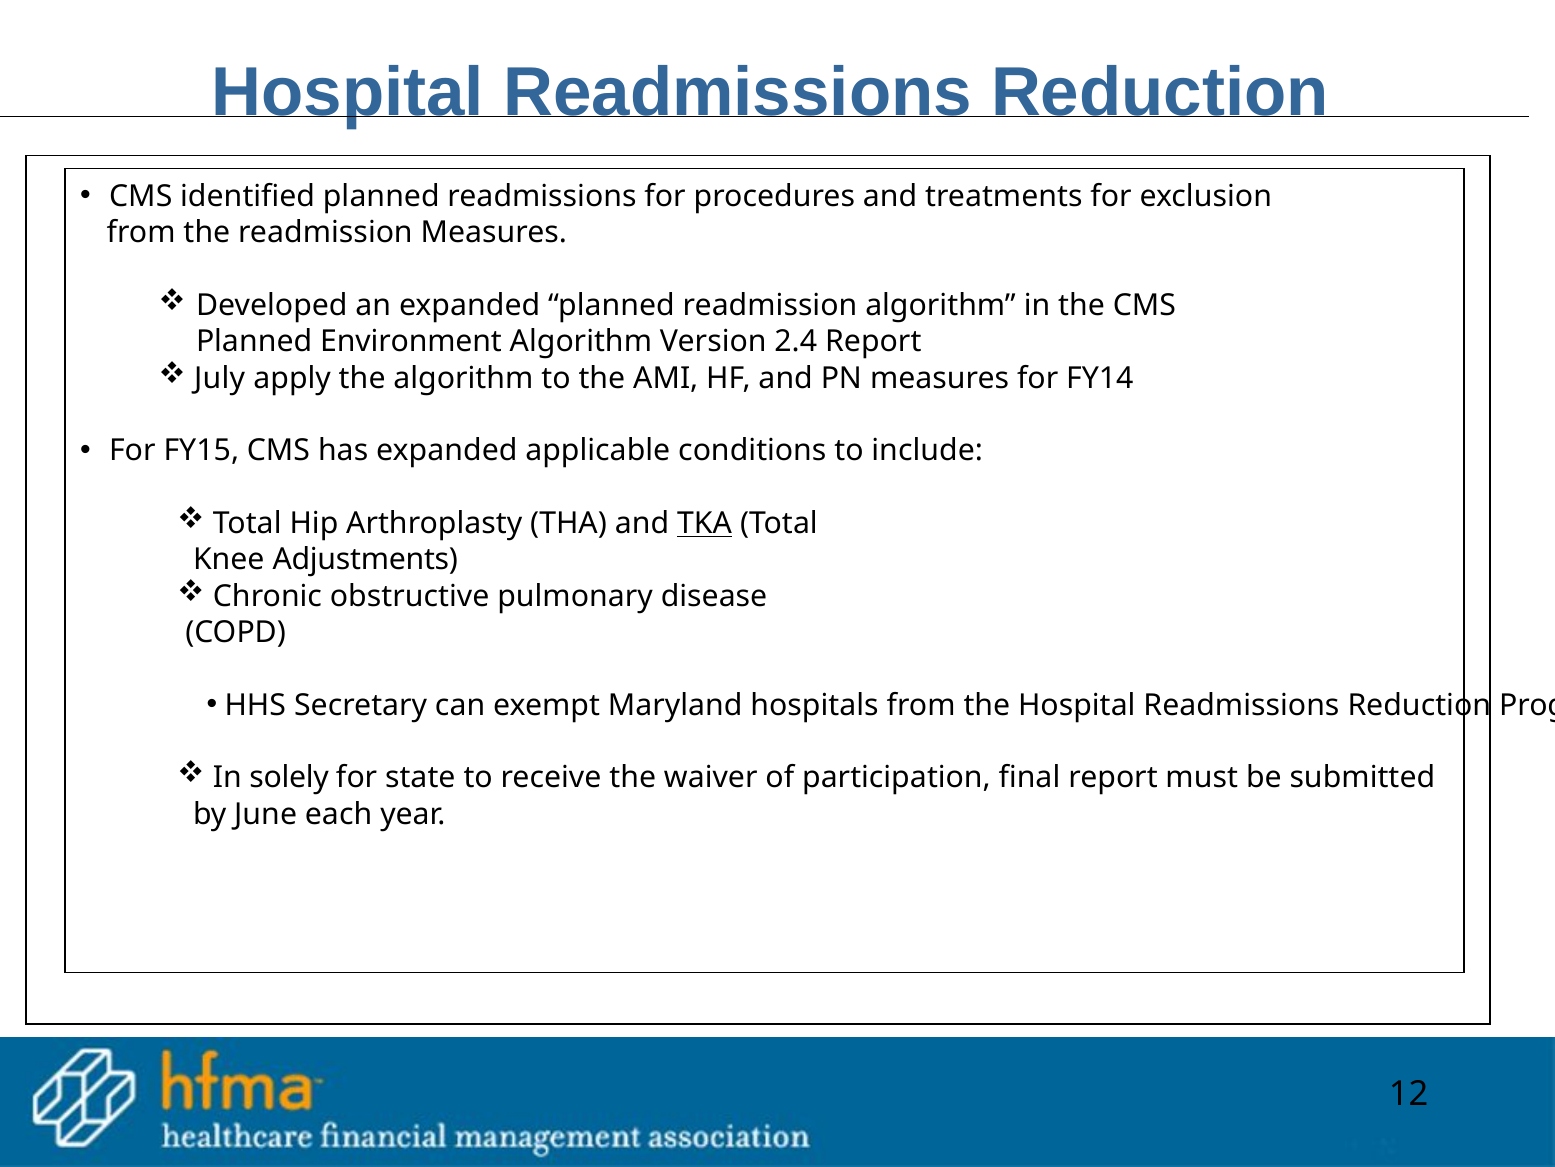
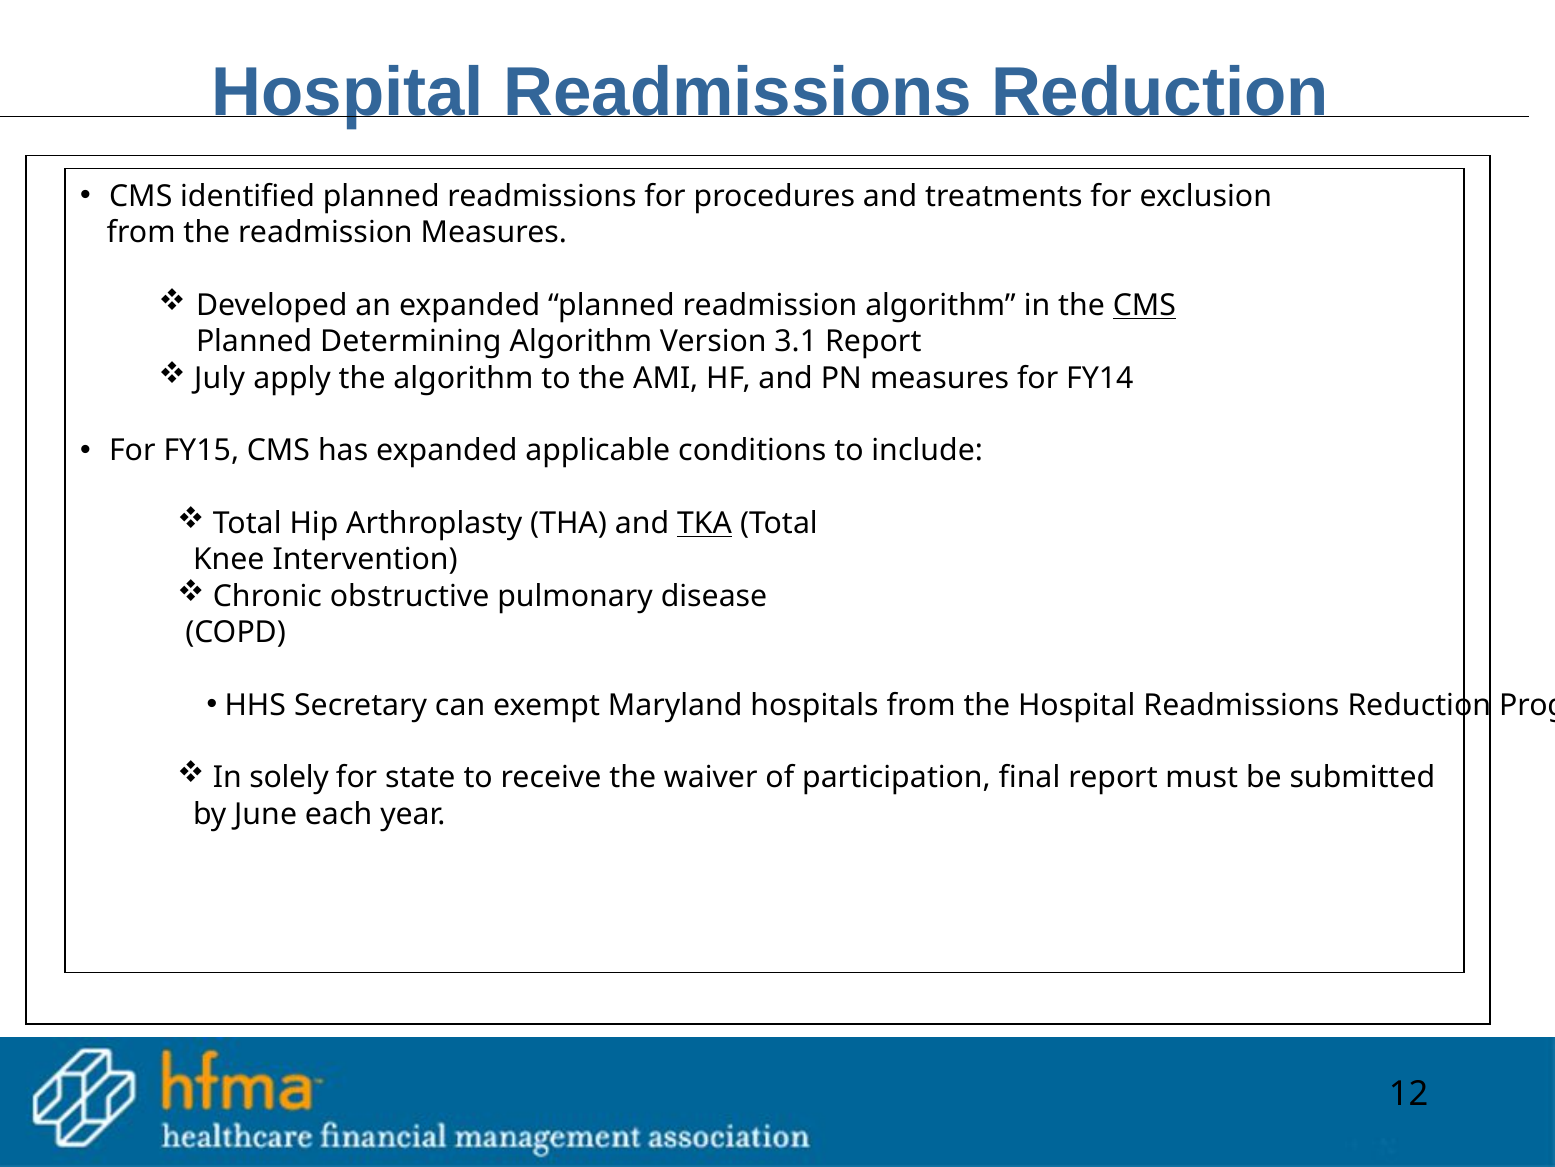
CMS at (1144, 305) underline: none -> present
Environment: Environment -> Determining
2.4: 2.4 -> 3.1
Adjustments: Adjustments -> Intervention
